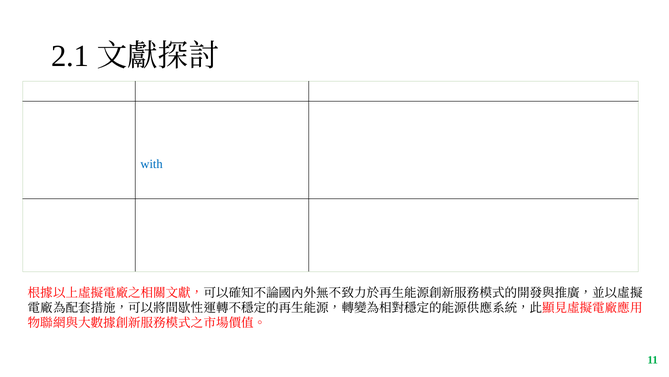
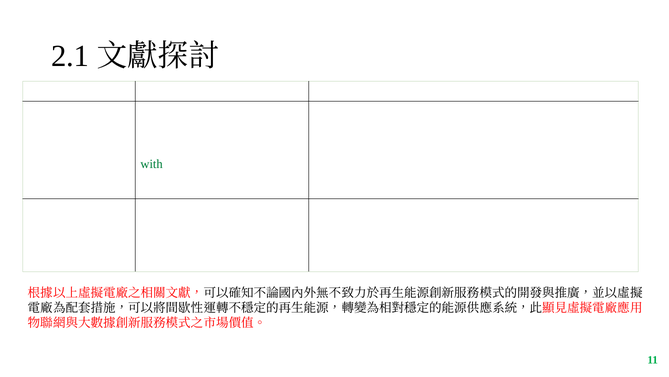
with colour: blue -> green
